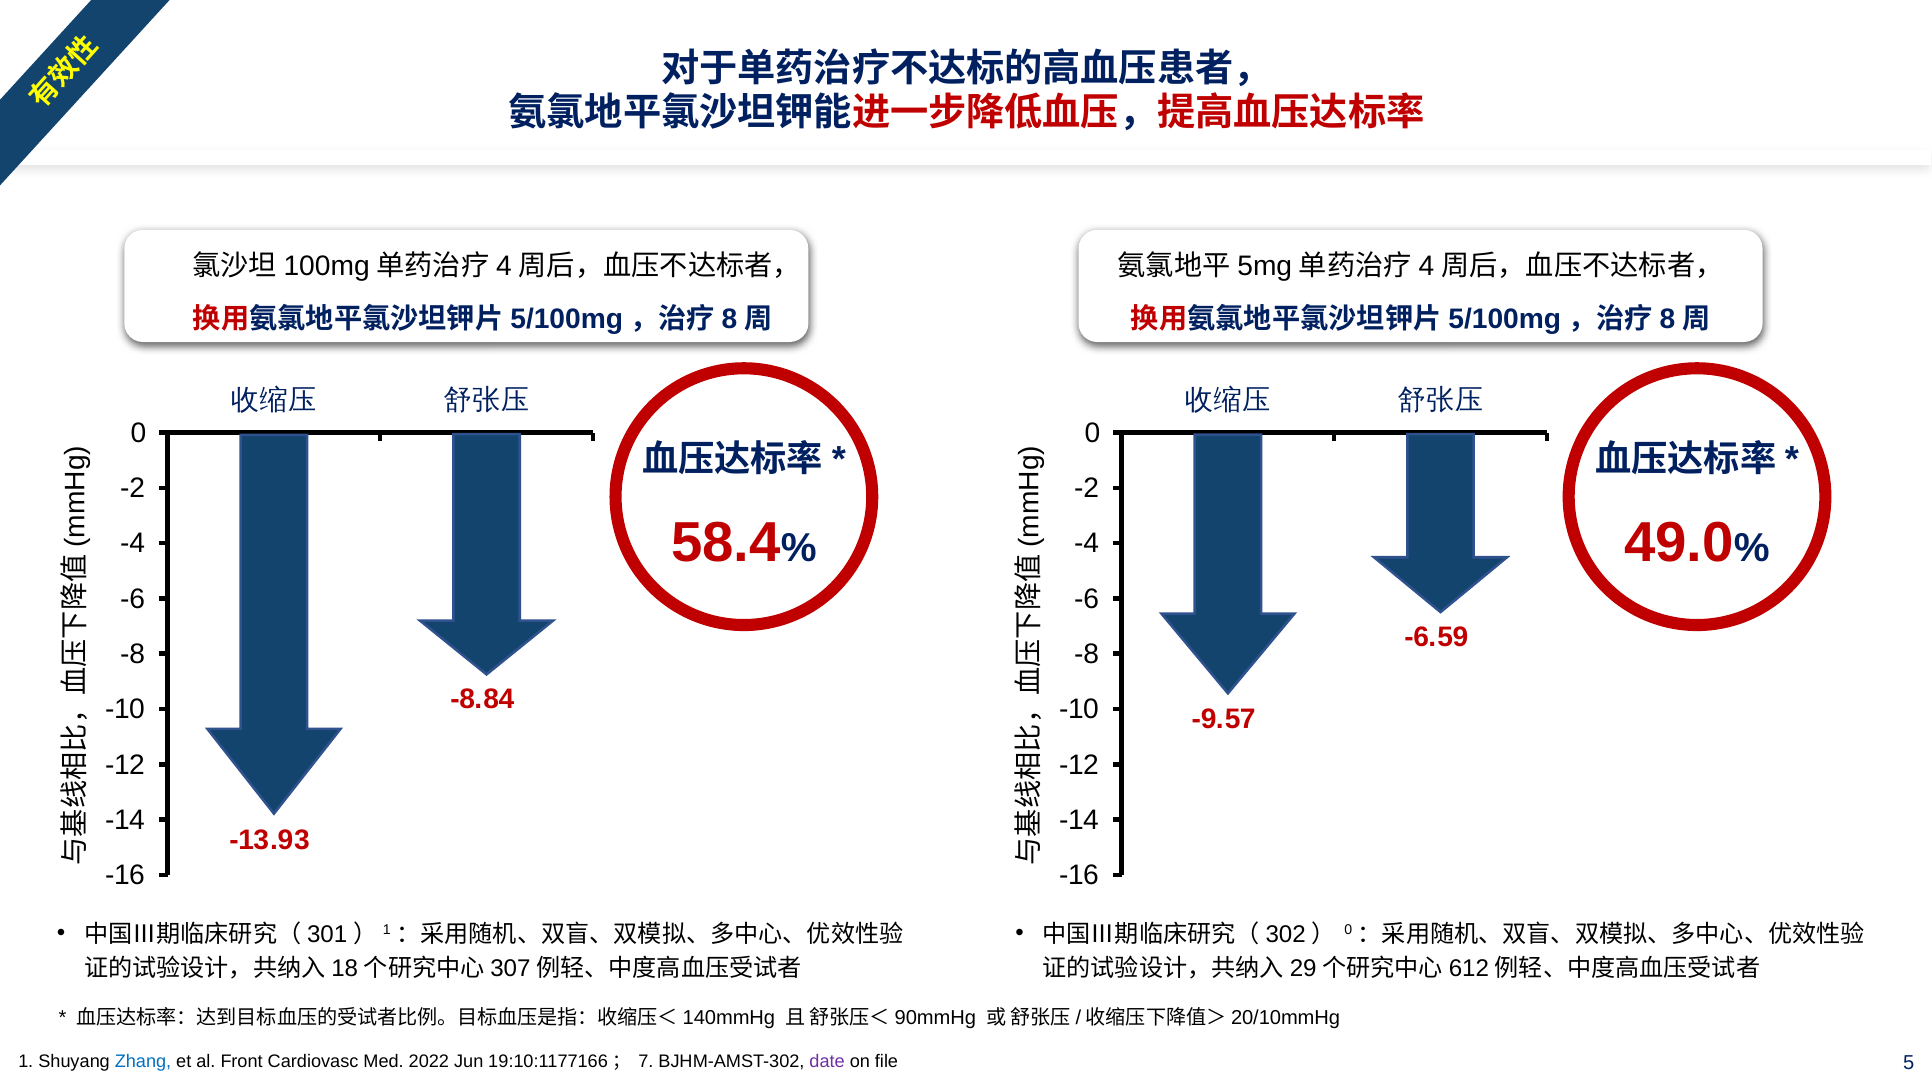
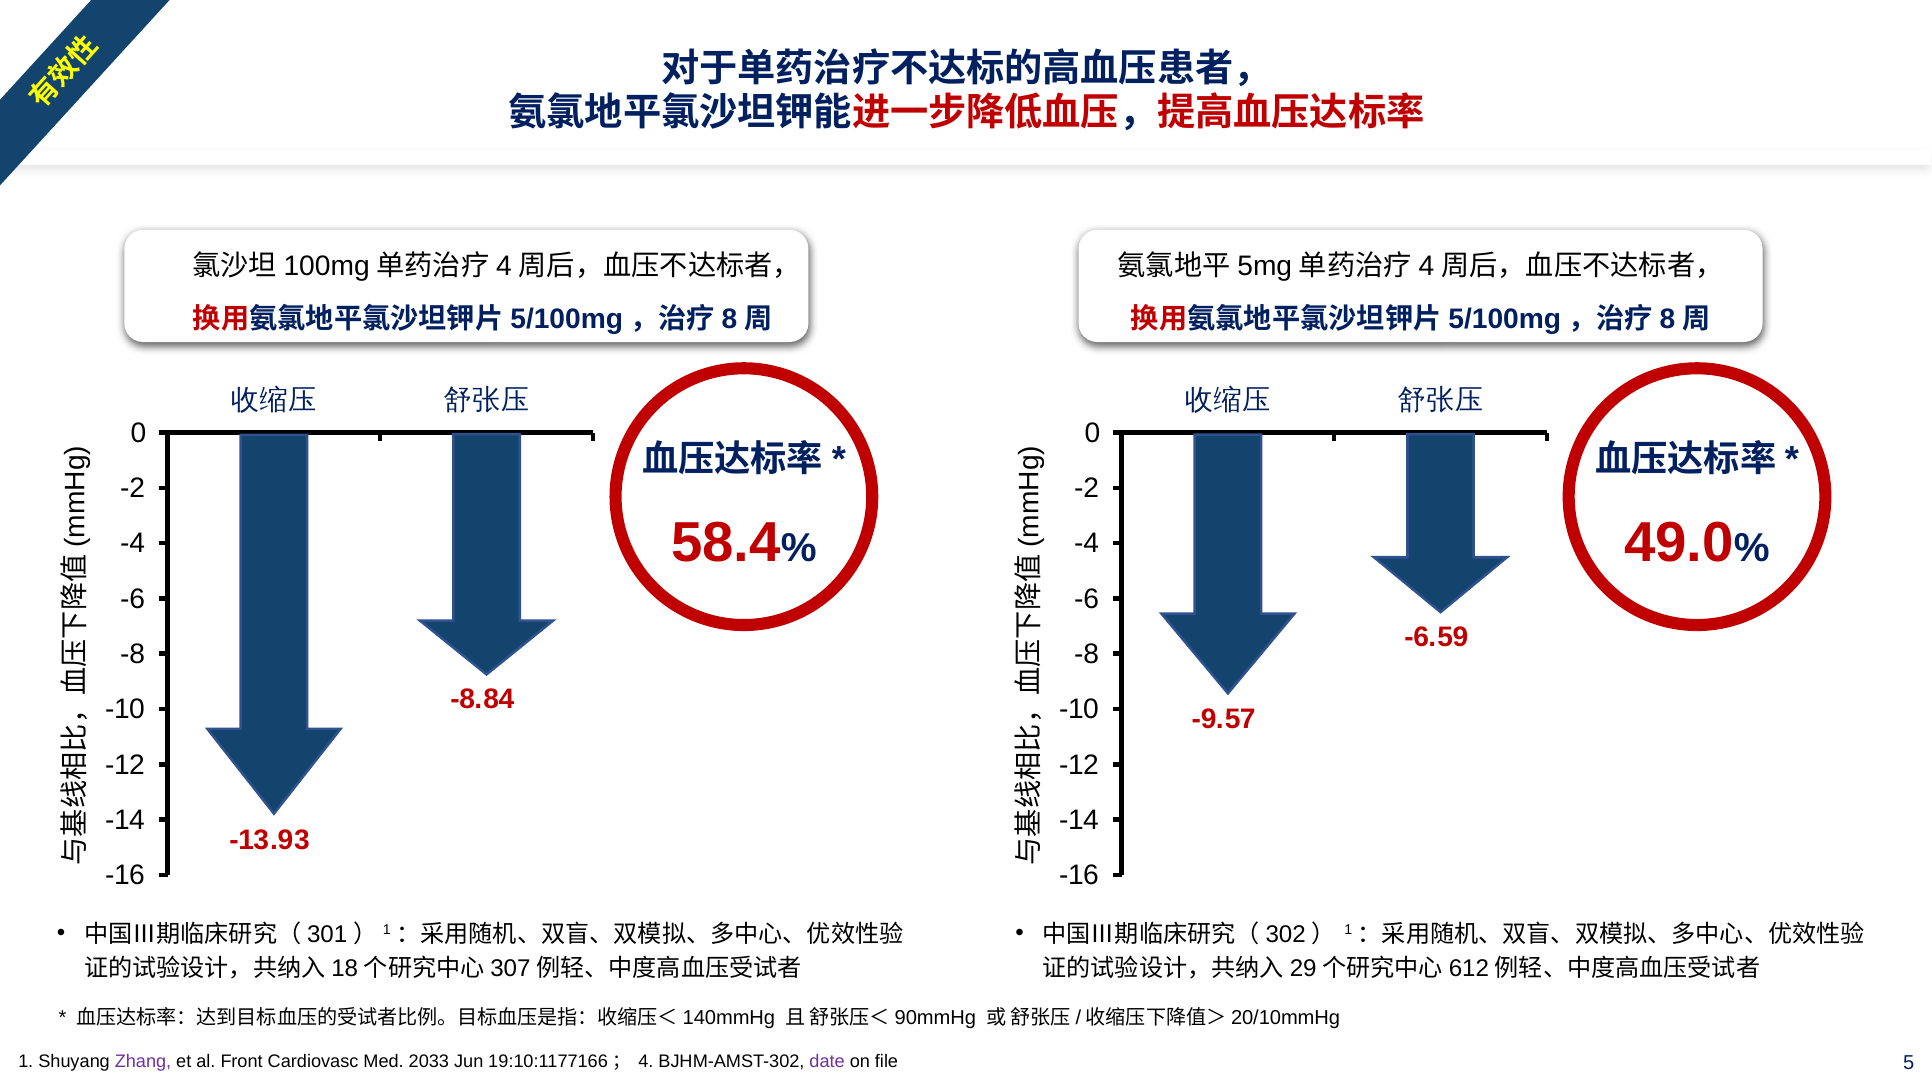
0 at (1348, 930): 0 -> 1
Zhang colour: blue -> purple
2022: 2022 -> 2033
7: 7 -> 4
